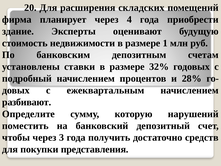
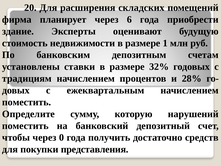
4: 4 -> 6
подробный: подробный -> традициям
разбивают at (27, 102): разбивают -> поместить
3: 3 -> 0
